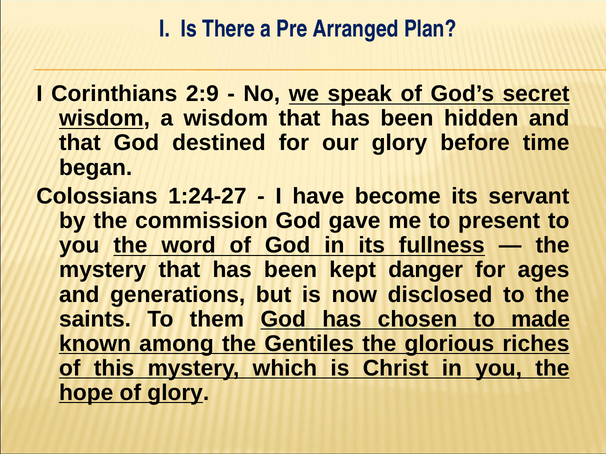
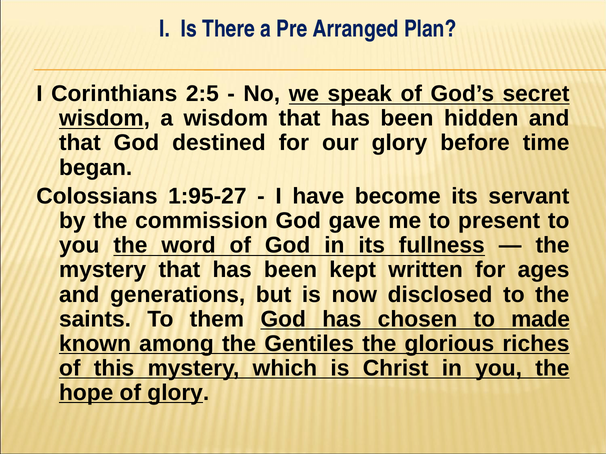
2:9: 2:9 -> 2:5
1:24-27: 1:24-27 -> 1:95-27
danger: danger -> written
